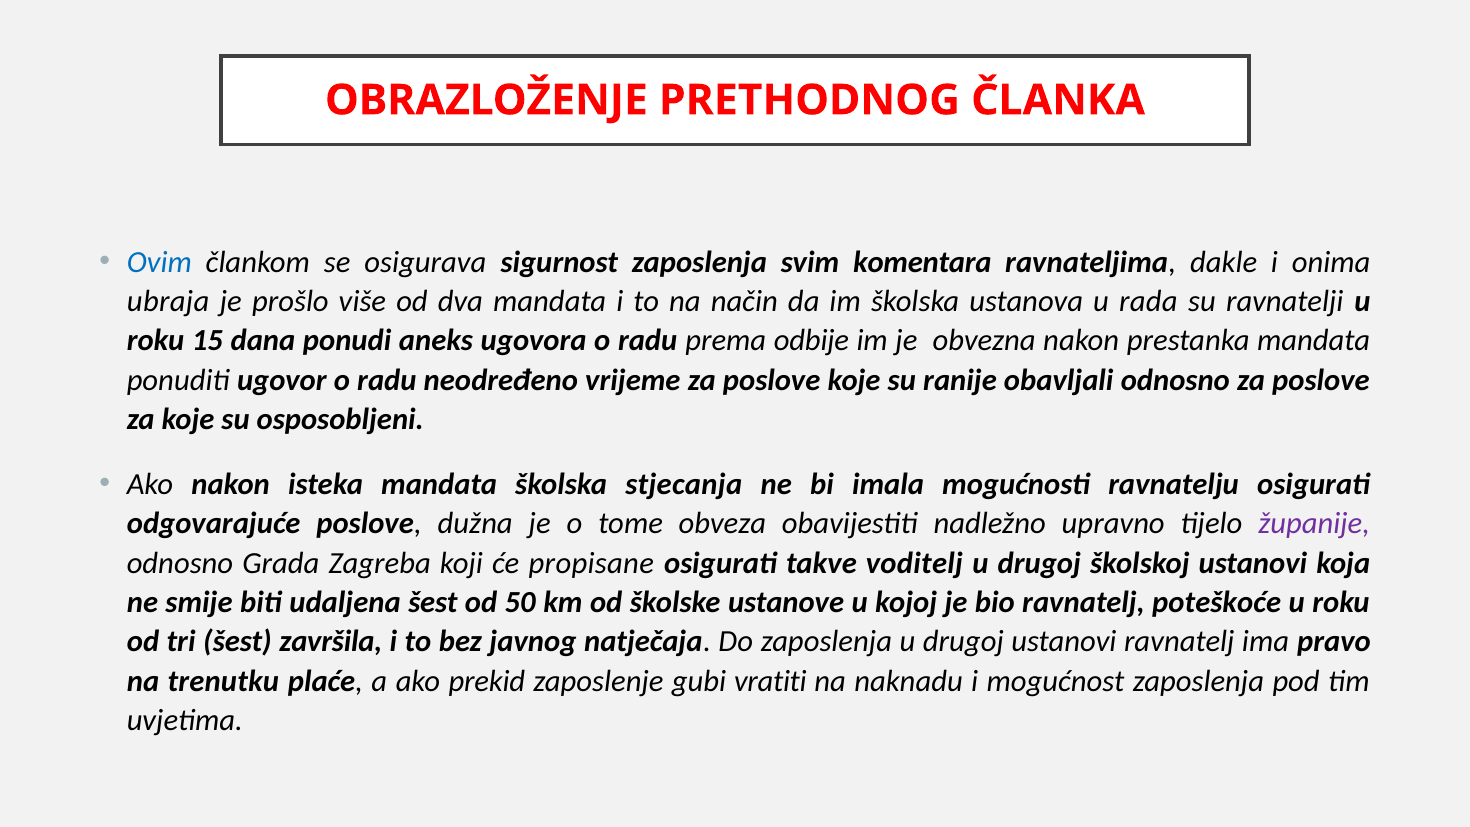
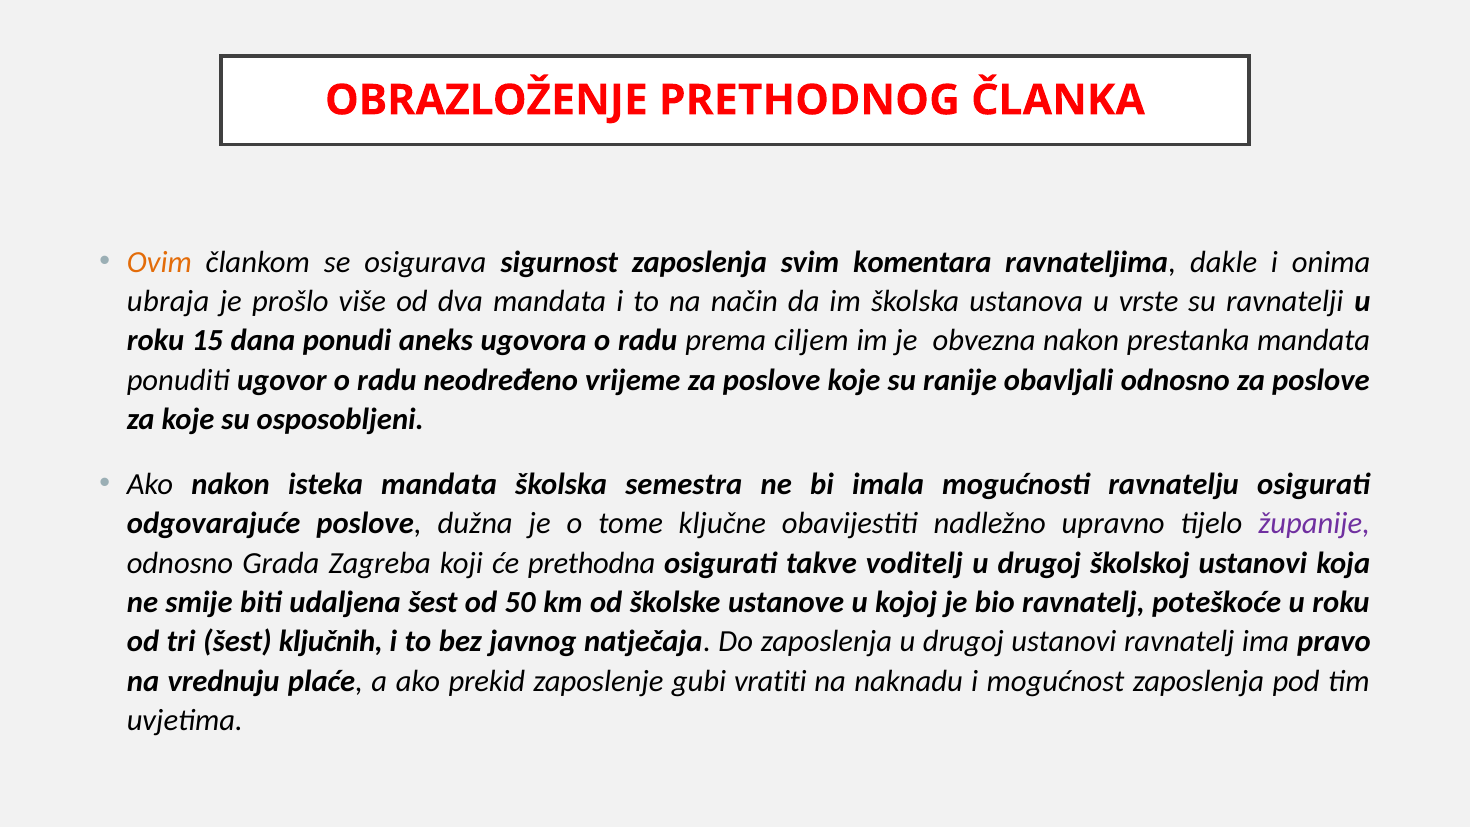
Ovim colour: blue -> orange
rada: rada -> vrste
odbije: odbije -> ciljem
stjecanja: stjecanja -> semestra
obveza: obveza -> ključne
propisane: propisane -> prethodna
završila: završila -> ključnih
trenutku: trenutku -> vrednuju
